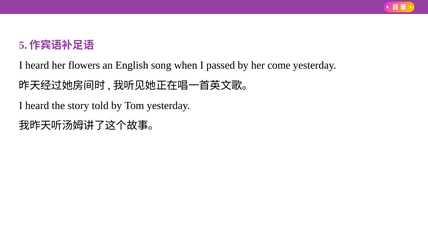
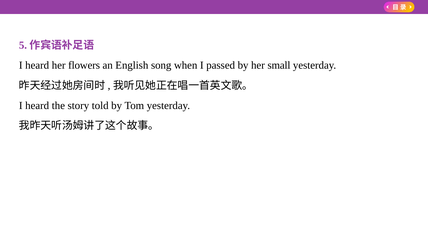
come: come -> small
